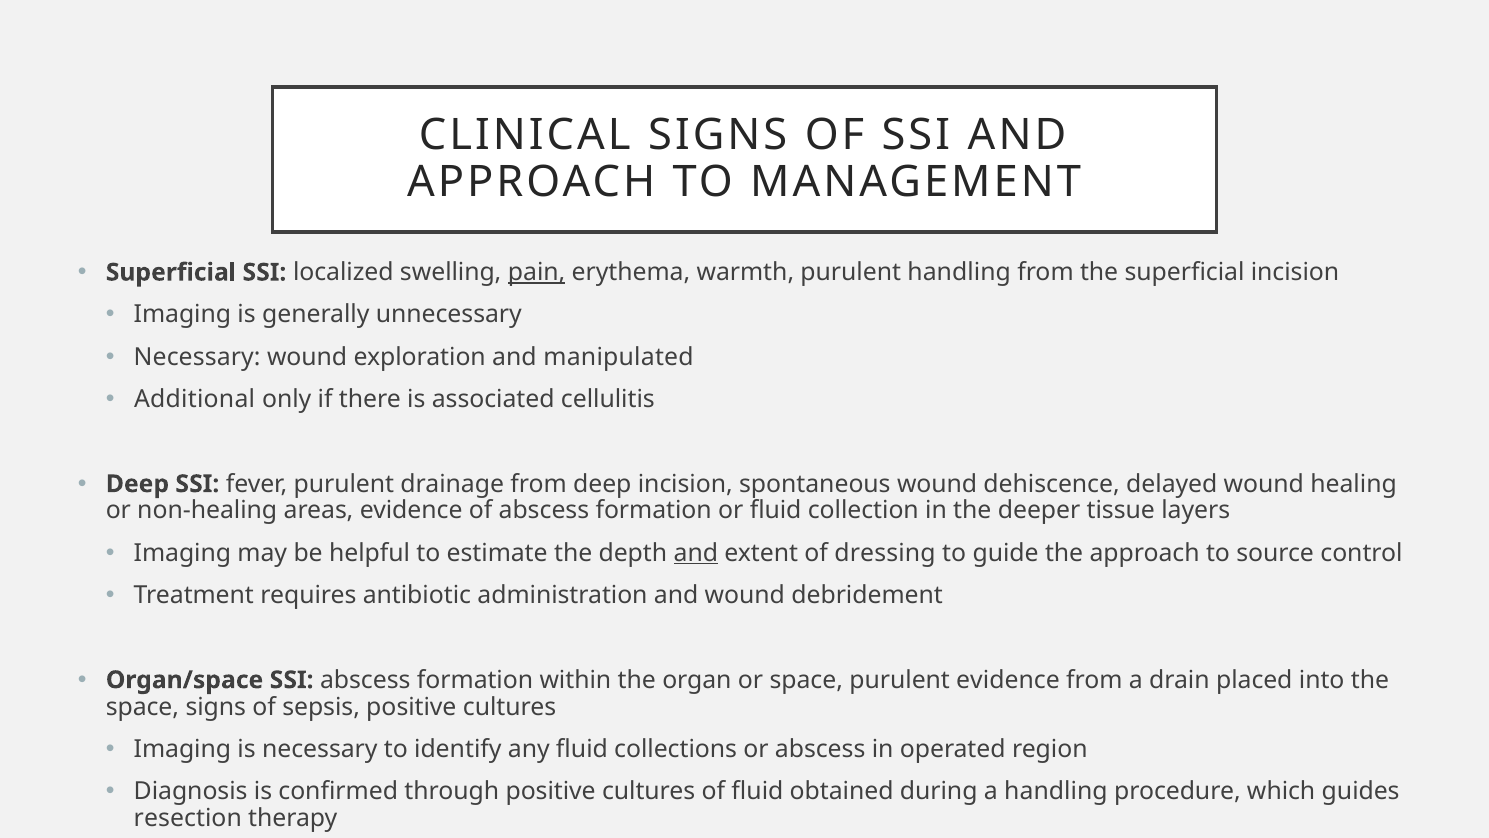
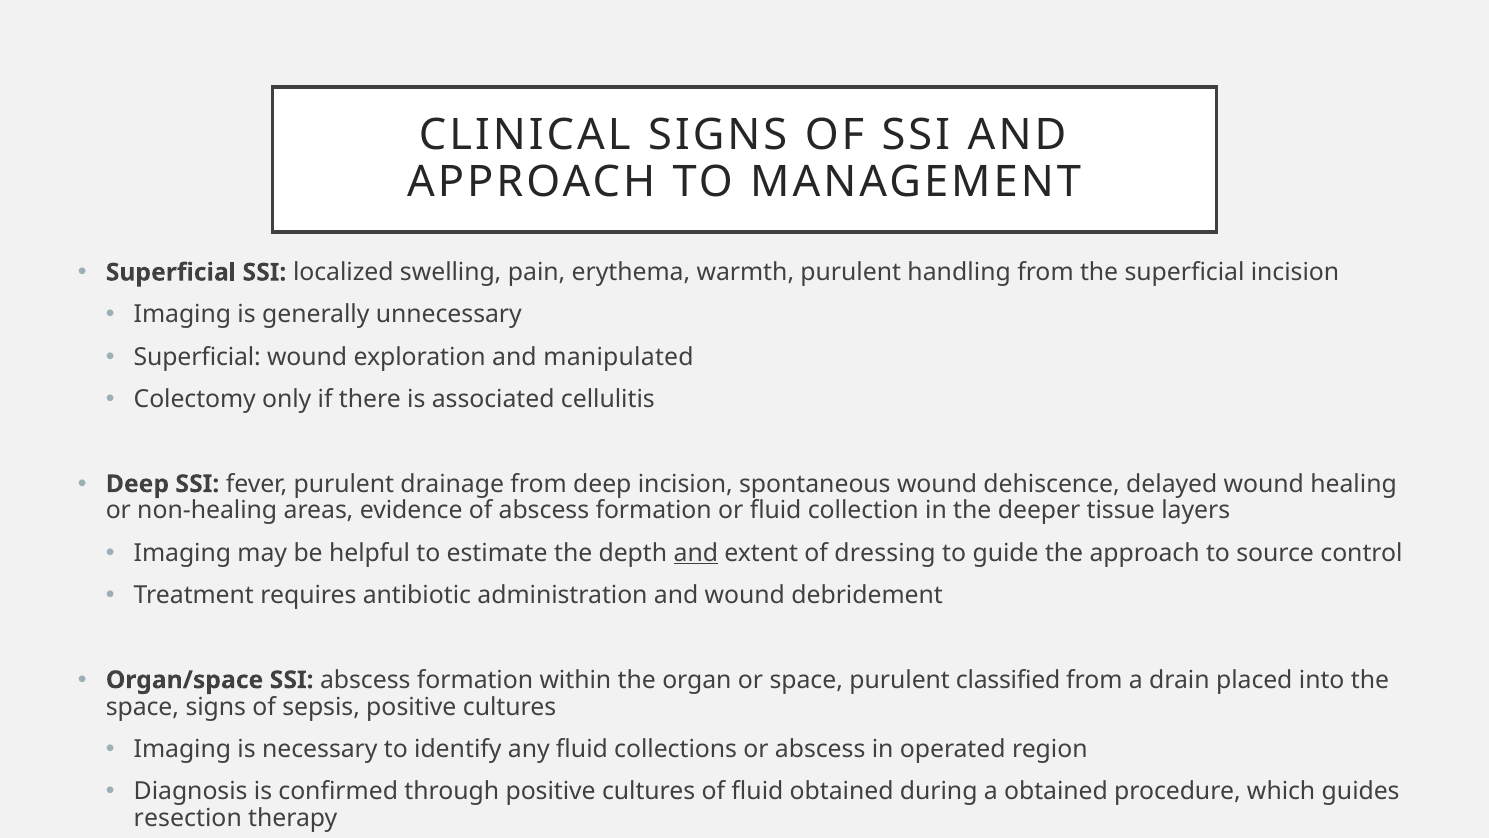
pain underline: present -> none
Necessary at (197, 357): Necessary -> Superficial
Additional: Additional -> Colectomy
purulent evidence: evidence -> classified
a handling: handling -> obtained
